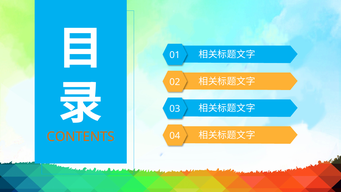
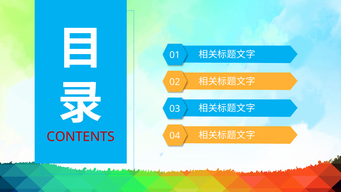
CONTENTS colour: orange -> red
